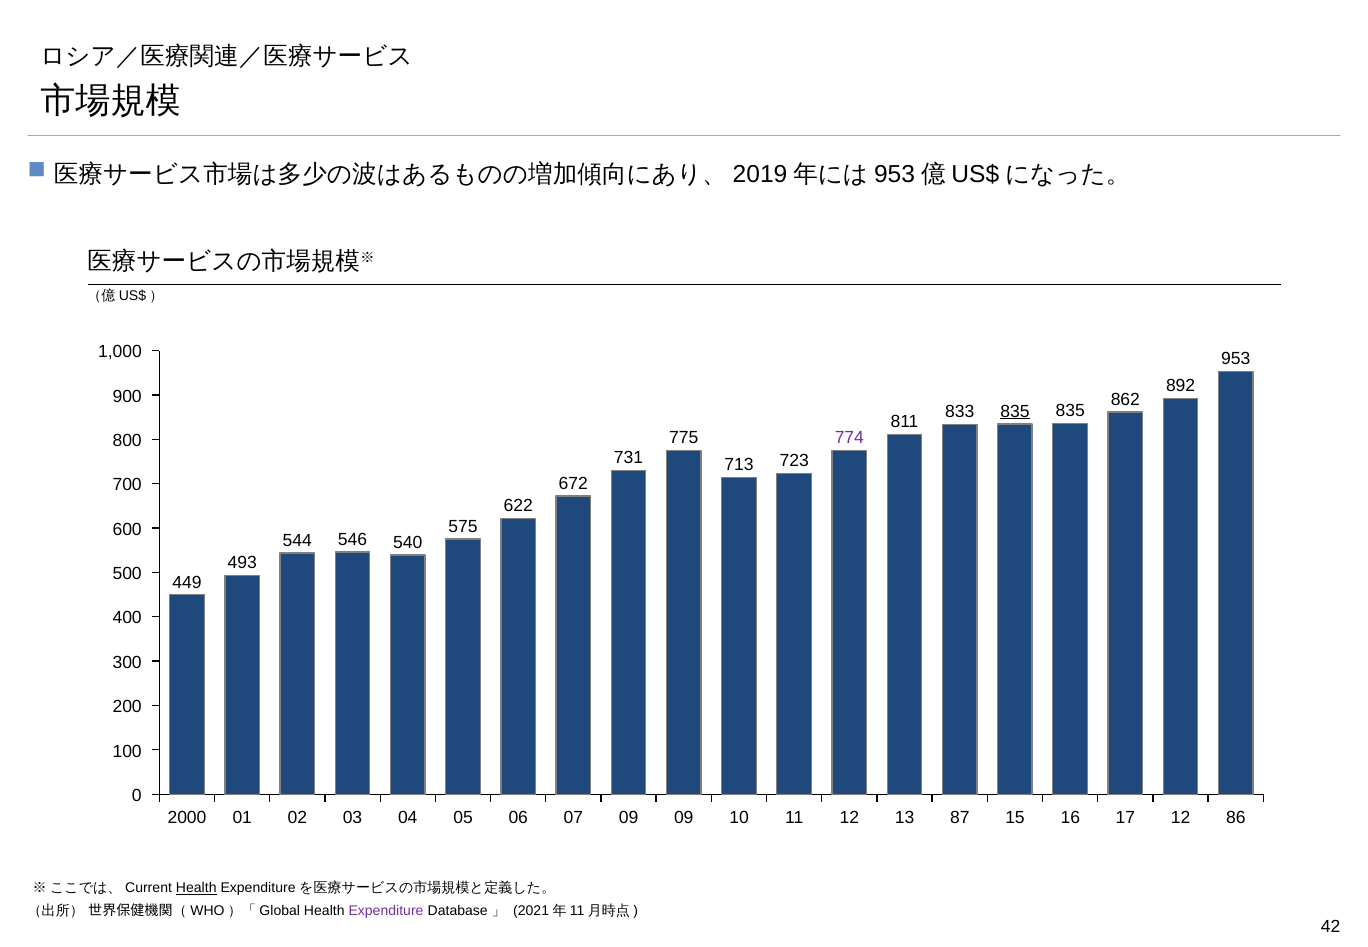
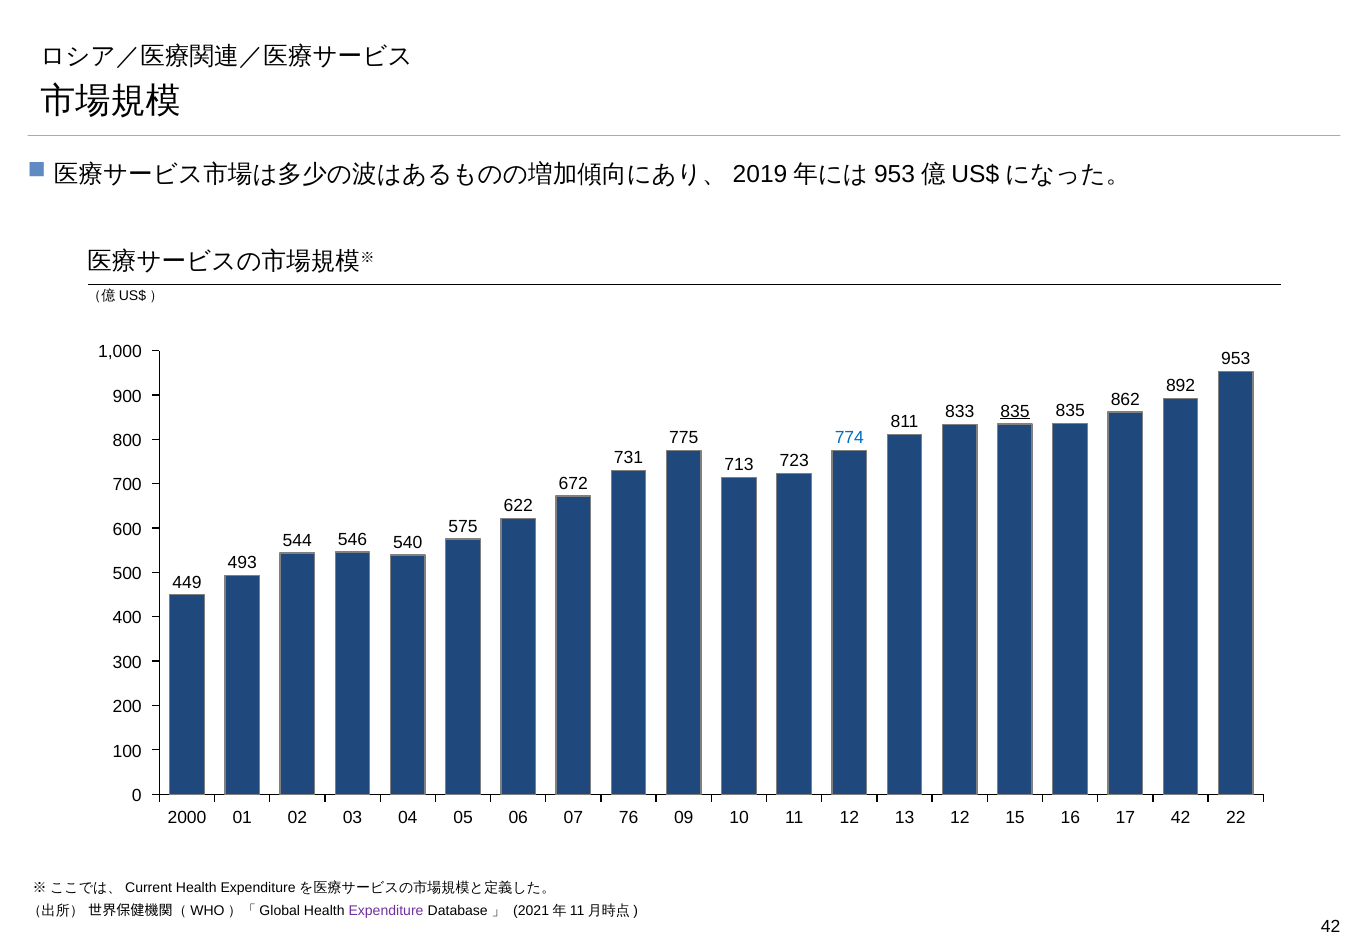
774 colour: purple -> blue
06 09: 09 -> 76
12 87: 87 -> 12
17 12: 12 -> 42
86: 86 -> 22
Health at (196, 888) underline: present -> none
